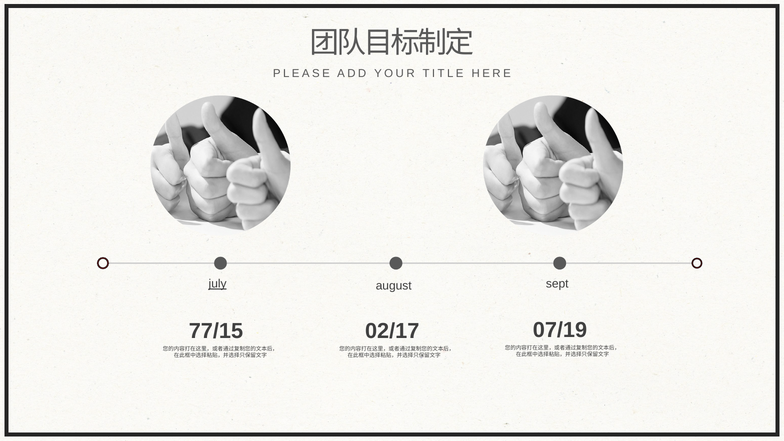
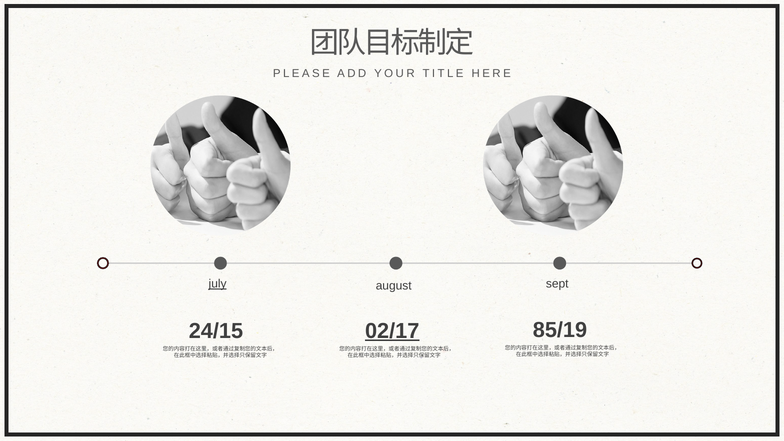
07/19: 07/19 -> 85/19
77/15: 77/15 -> 24/15
02/17 underline: none -> present
